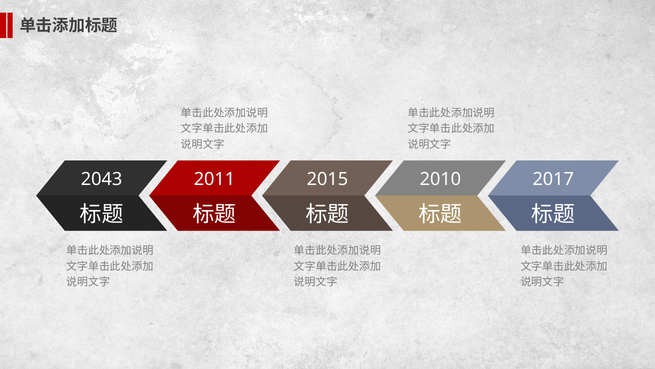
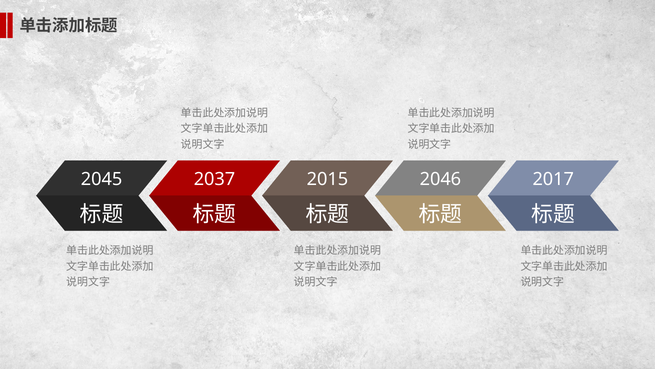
2043: 2043 -> 2045
2011: 2011 -> 2037
2010: 2010 -> 2046
